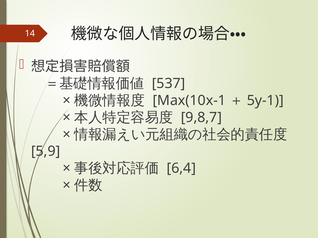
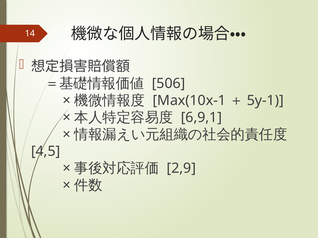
537: 537 -> 506
9,8,7: 9,8,7 -> 6,9,1
5,9: 5,9 -> 4,5
6,4: 6,4 -> 2,9
